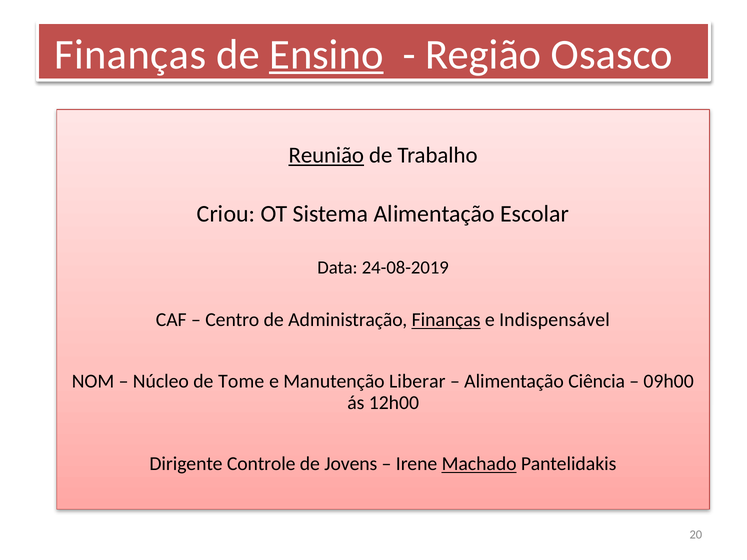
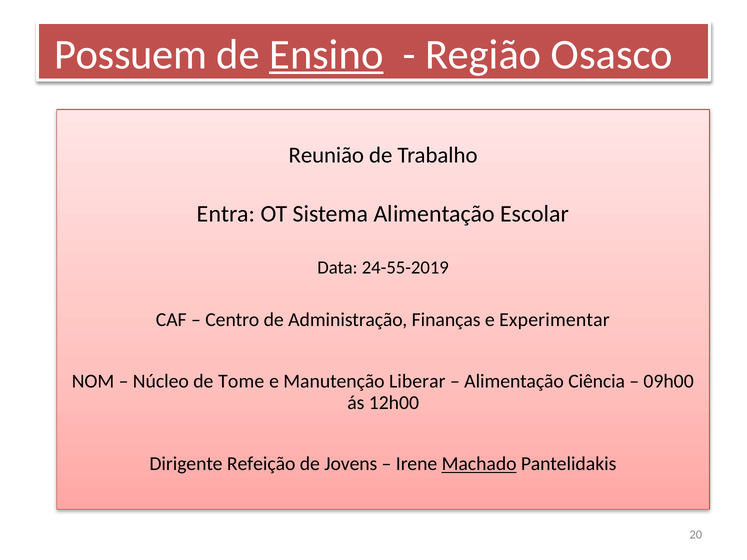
Finanças at (130, 55): Finanças -> Possuem
Reunião underline: present -> none
Criou: Criou -> Entra
24-08-2019: 24-08-2019 -> 24-55-2019
Finanças at (446, 320) underline: present -> none
Indispensável: Indispensável -> Experimentar
Controle: Controle -> Refeição
